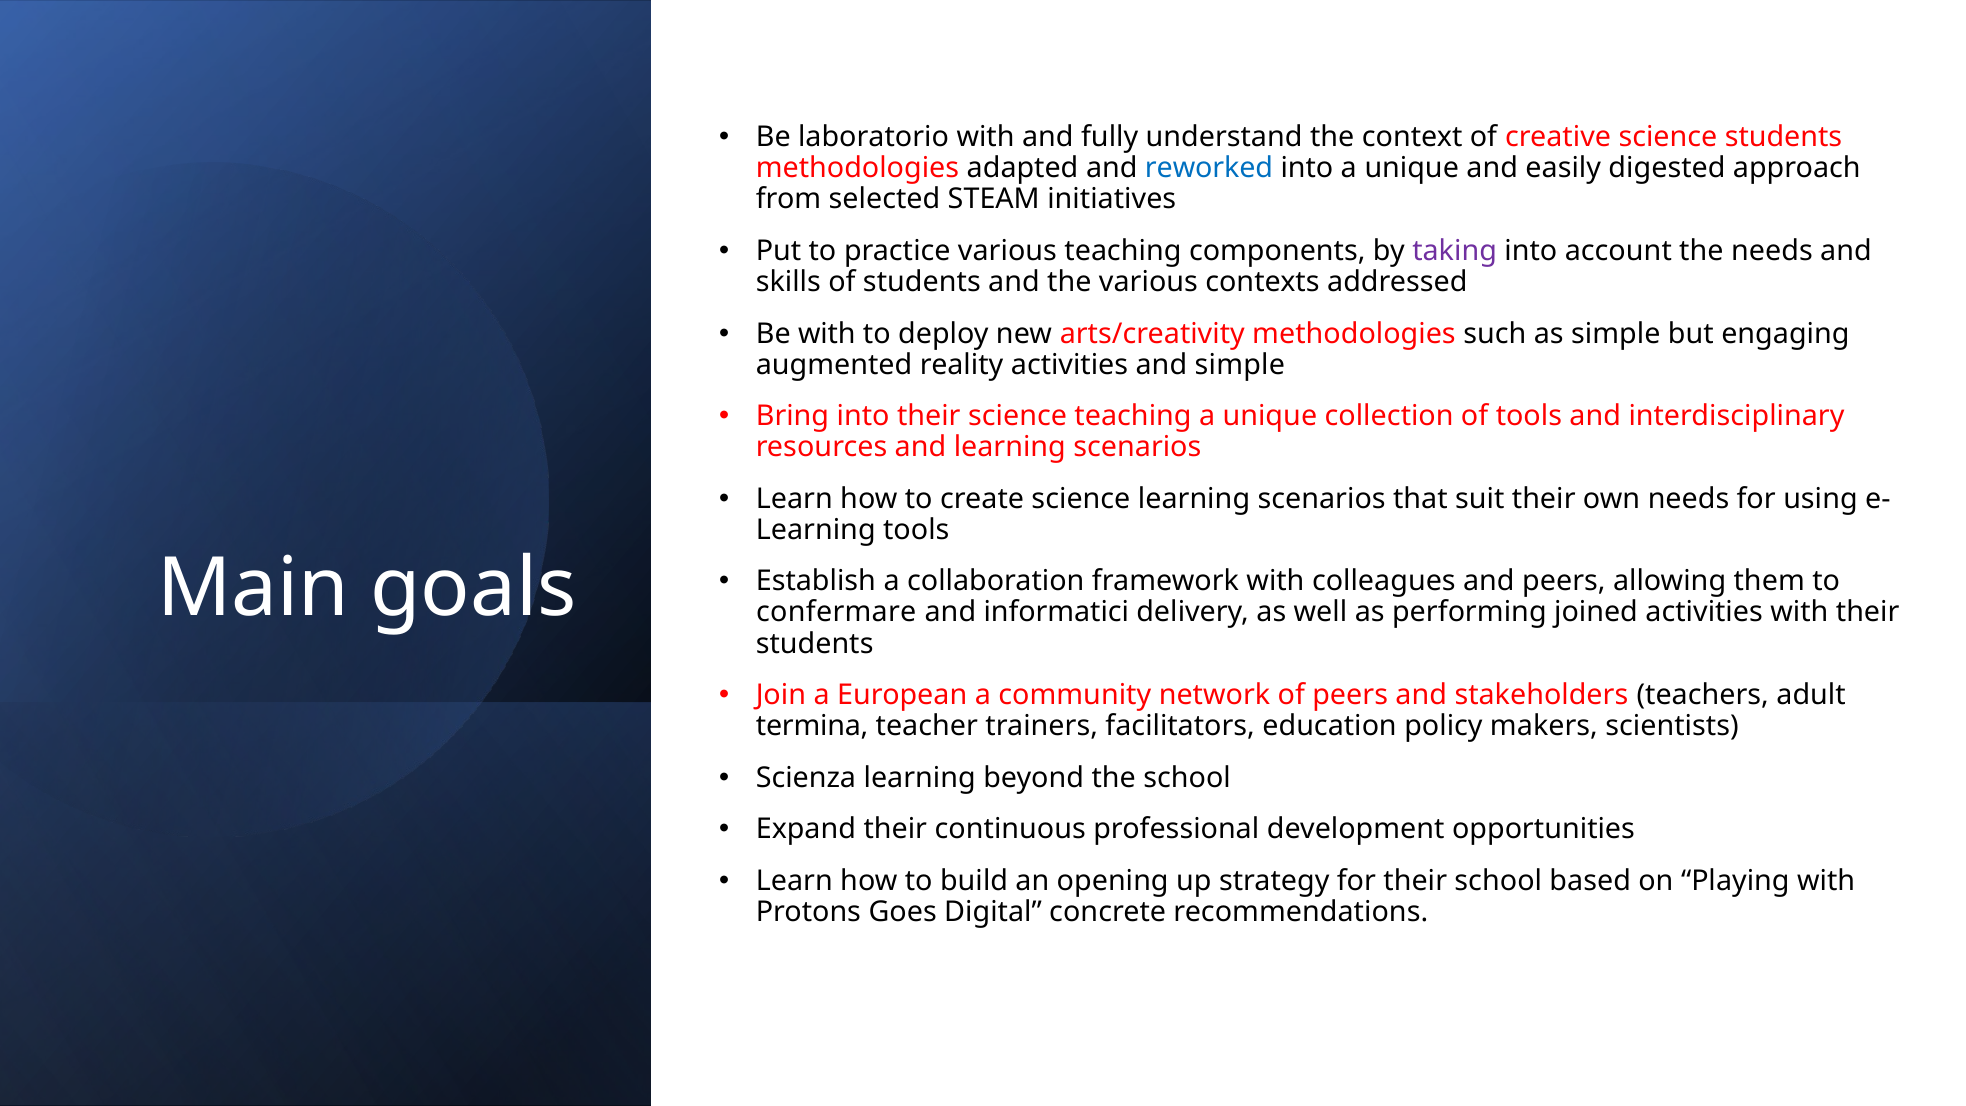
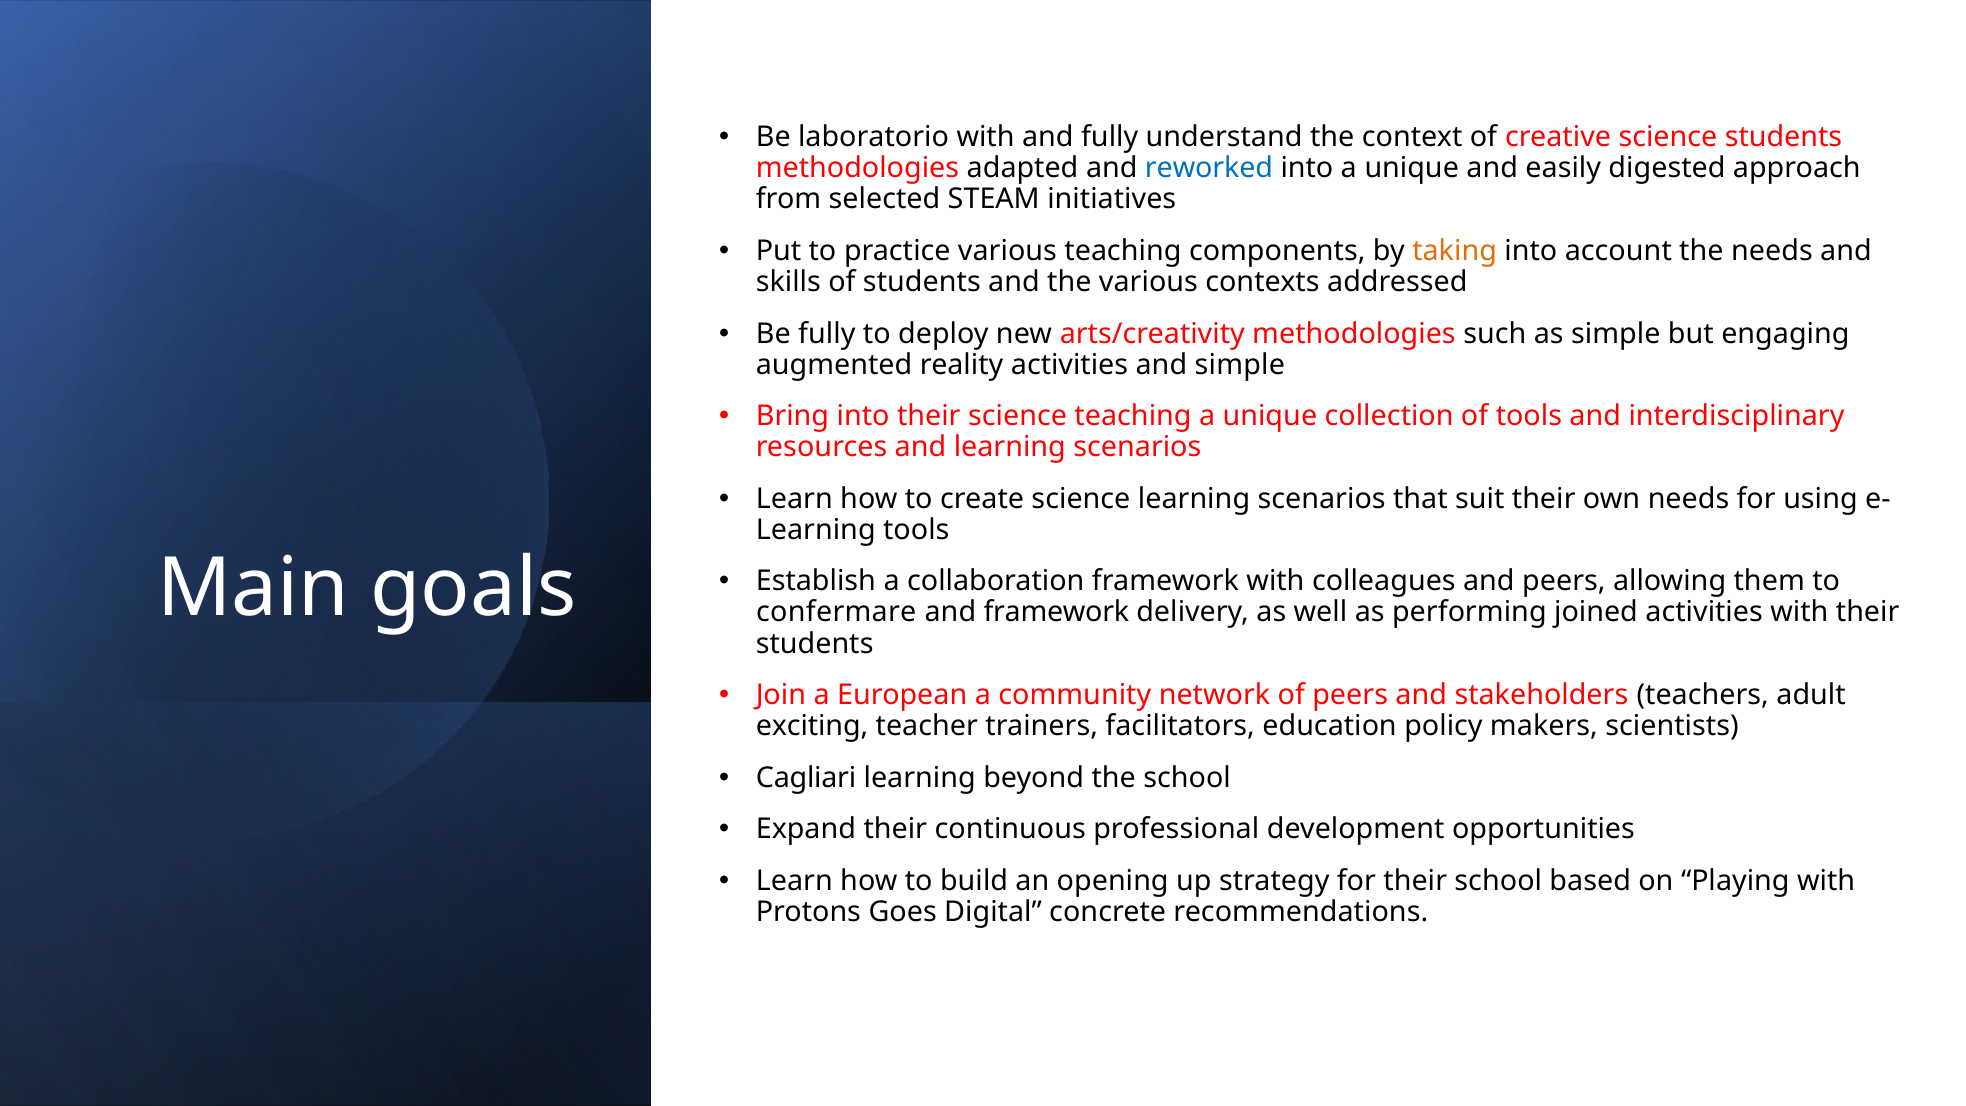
taking colour: purple -> orange
Be with: with -> fully
and informatici: informatici -> framework
termina: termina -> exciting
Scienza: Scienza -> Cagliari
